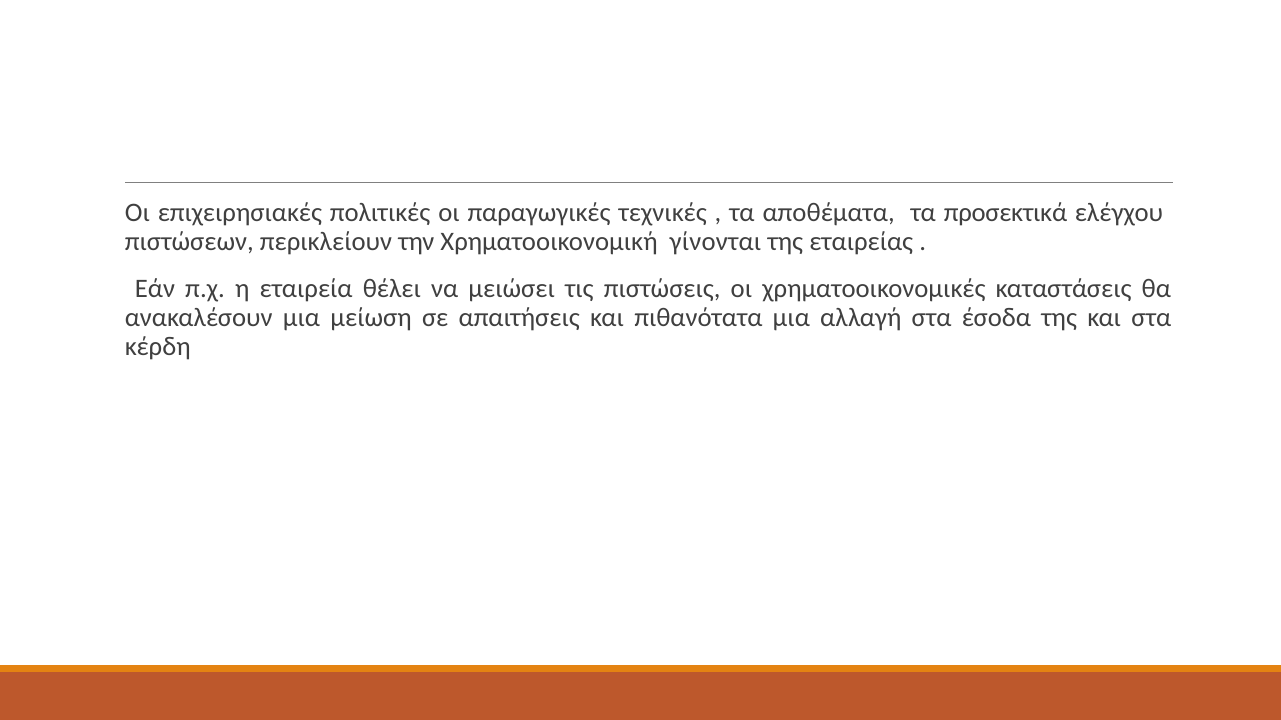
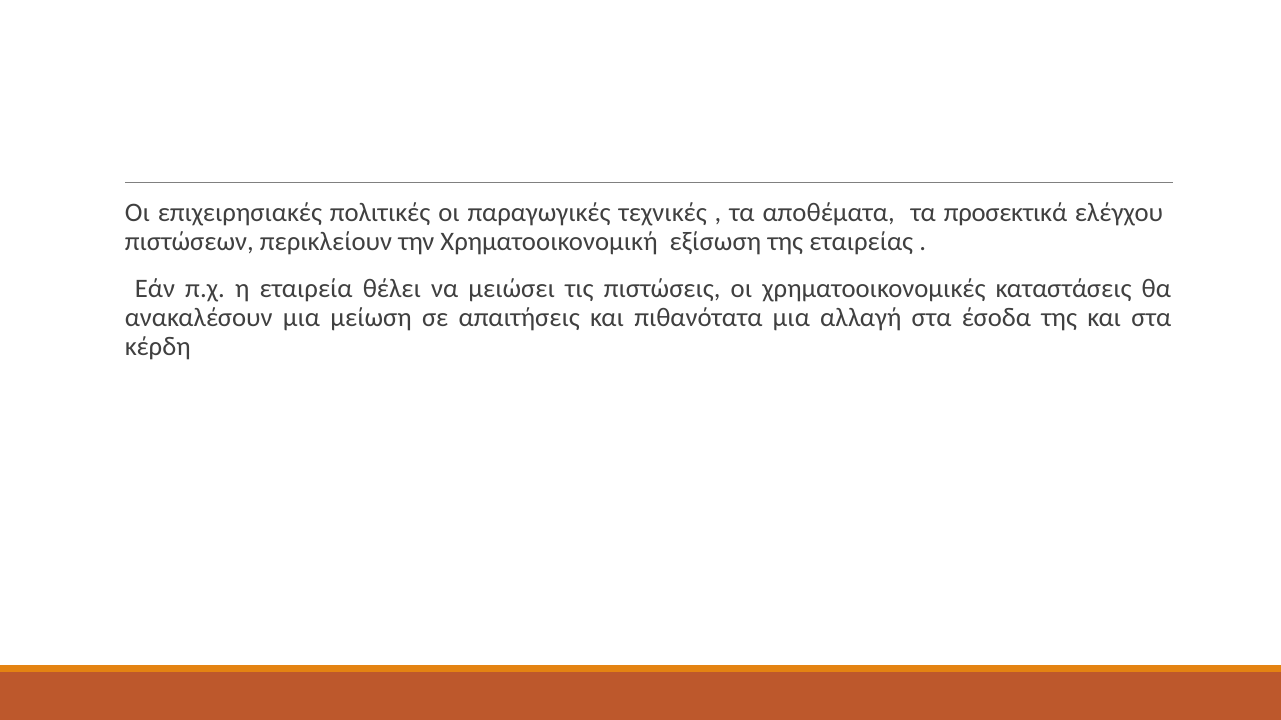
γίνονται: γίνονται -> εξίσωση
